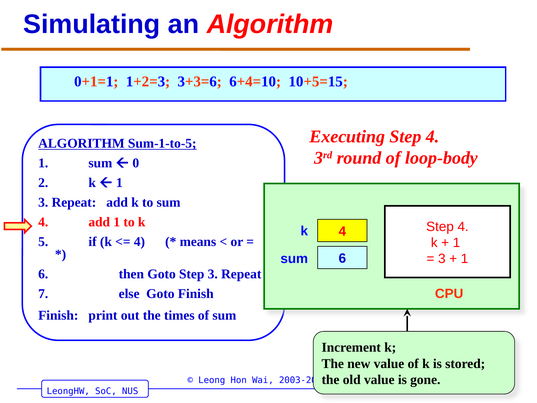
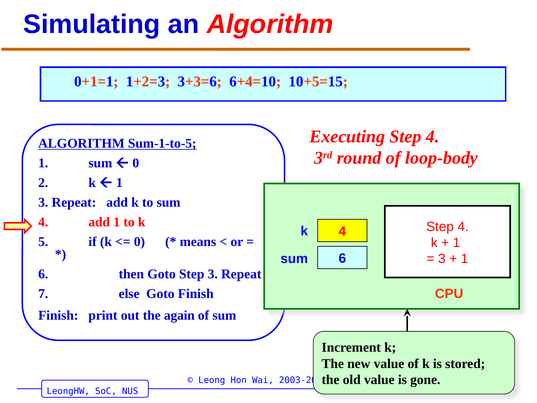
4 at (139, 241): 4 -> 0
times: times -> again
